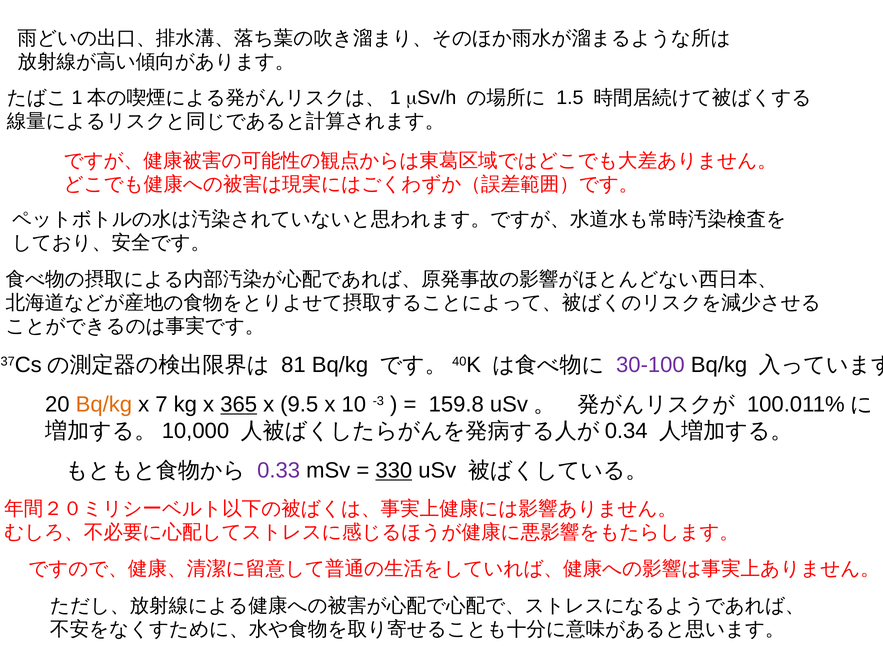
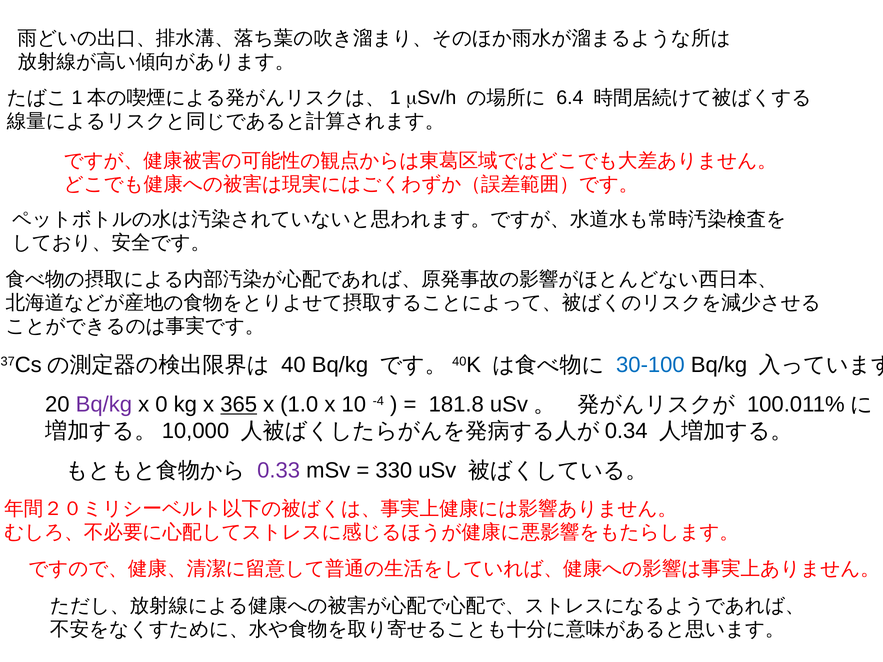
1.5: 1.5 -> 6.4
81: 81 -> 40
30-100 colour: purple -> blue
Bq/kg at (104, 405) colour: orange -> purple
7: 7 -> 0
9.5: 9.5 -> 1.0
-3: -3 -> -4
159.8: 159.8 -> 181.8
330 underline: present -> none
